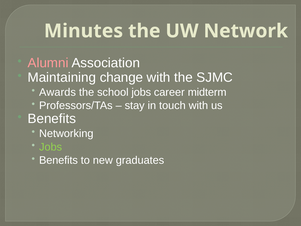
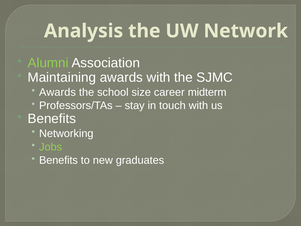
Minutes: Minutes -> Analysis
Alumni colour: pink -> light green
Maintaining change: change -> awards
school jobs: jobs -> size
